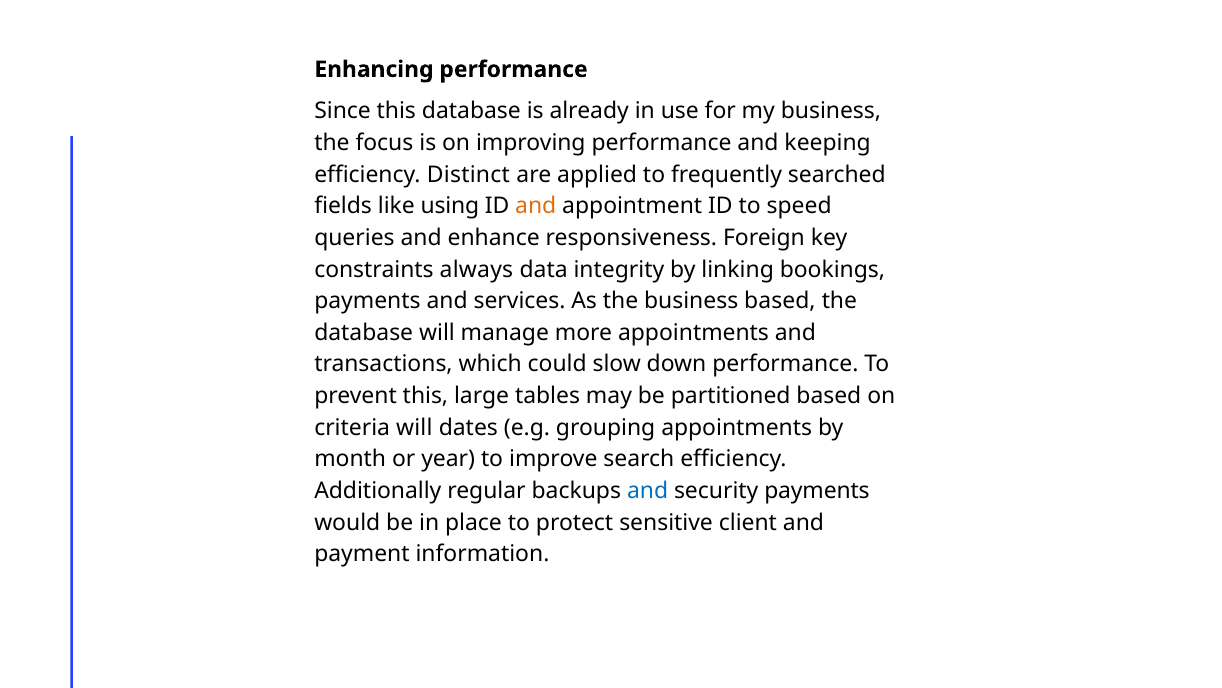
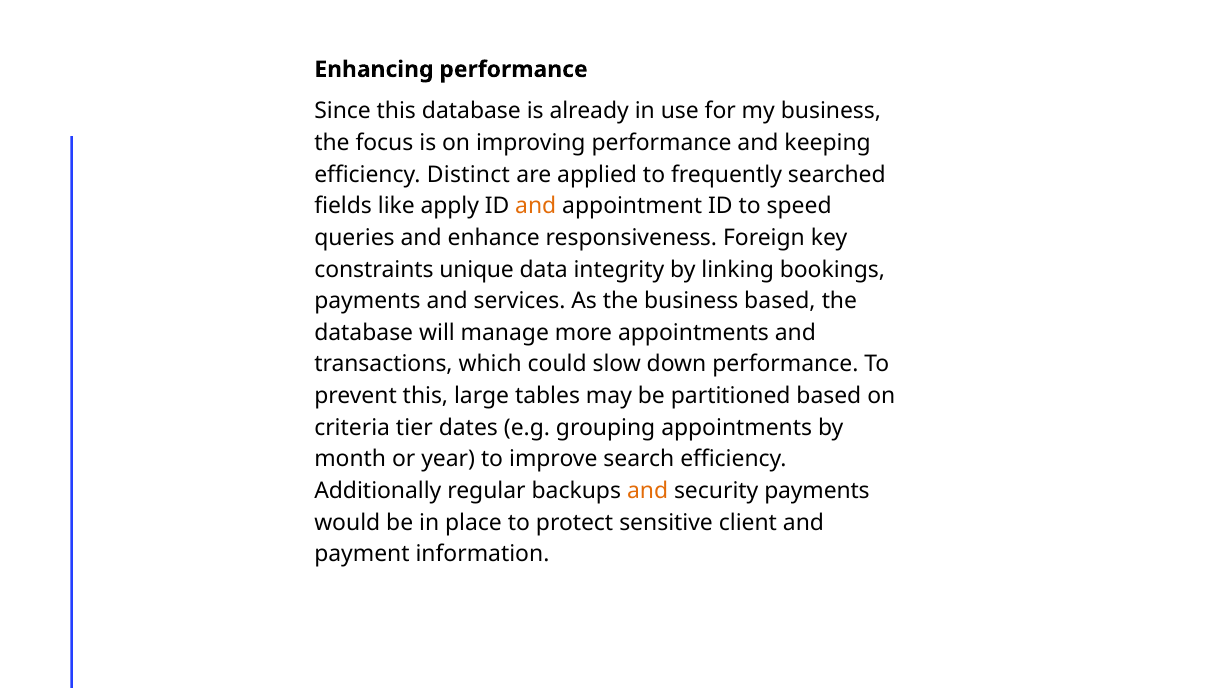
using: using -> apply
always: always -> unique
criteria will: will -> tier
and at (648, 490) colour: blue -> orange
